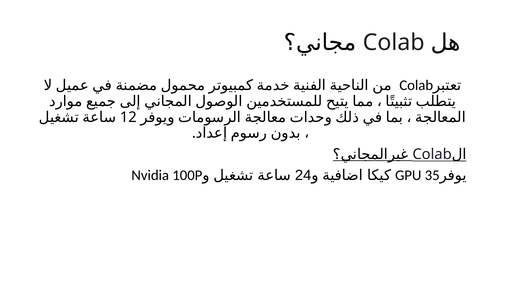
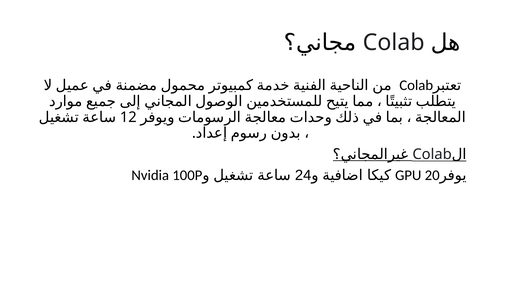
35: 35 -> 20
